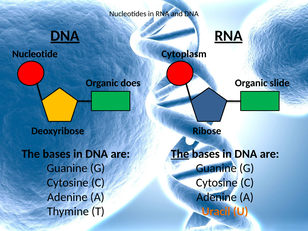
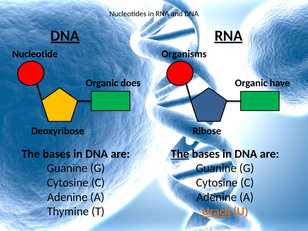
Cytoplasm: Cytoplasm -> Organisms
slide: slide -> have
Uracil underline: none -> present
